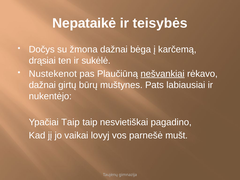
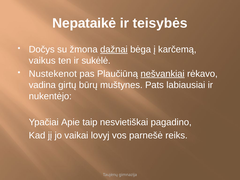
dažnai at (114, 49) underline: none -> present
drąsiai: drąsiai -> vaikus
dažnai at (42, 85): dažnai -> vadina
Ypačiai Taip: Taip -> Apie
mušt: mušt -> reiks
